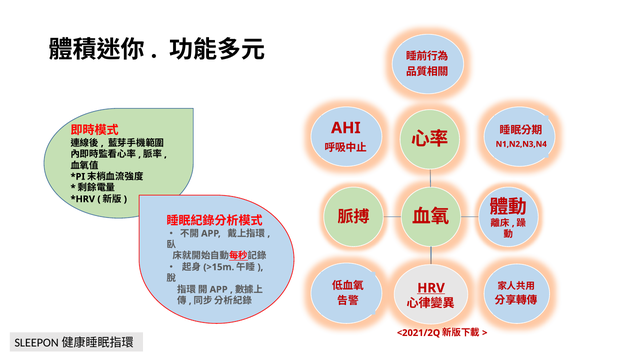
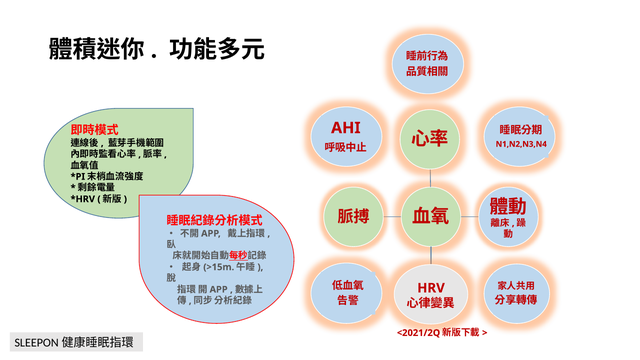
HRV underline: present -> none
